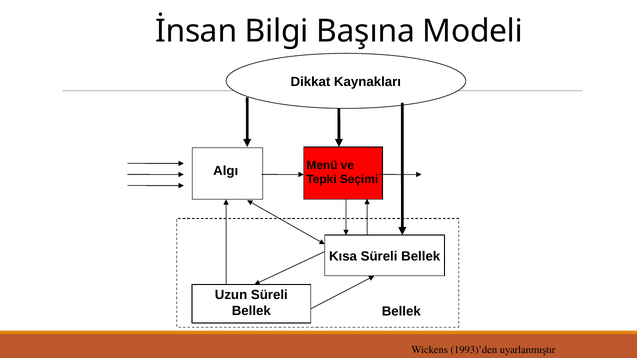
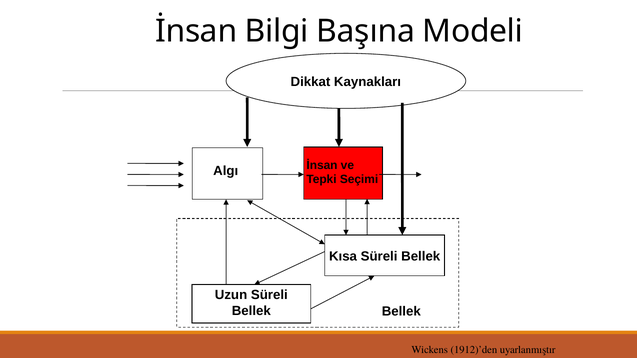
Algı Menü: Menü -> İnsan
1993)’den: 1993)’den -> 1912)’den
